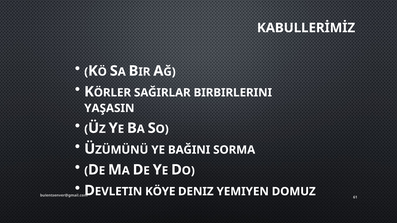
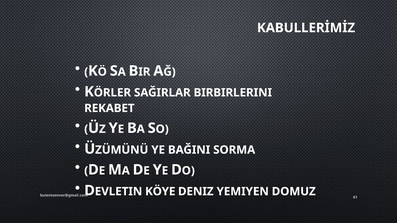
YAŞASIN: YAŞASIN -> REKABET
